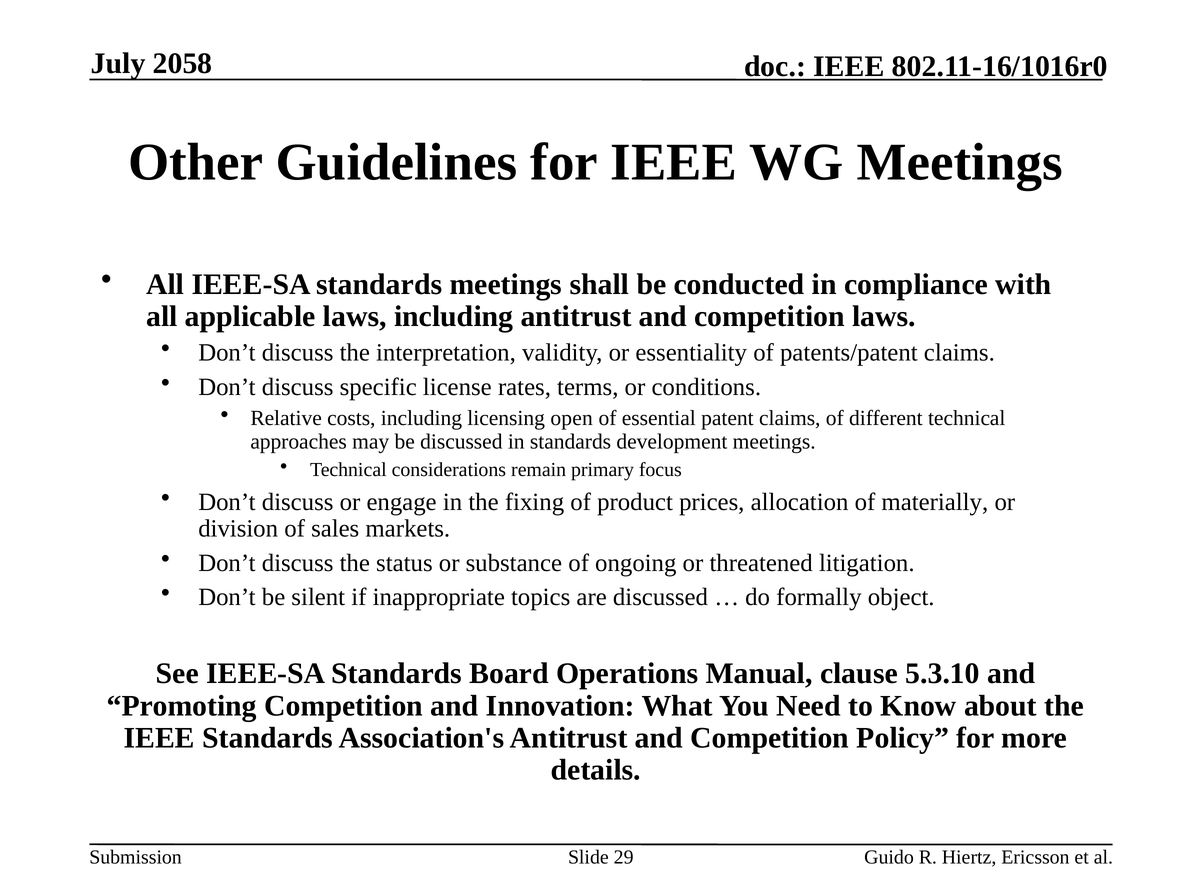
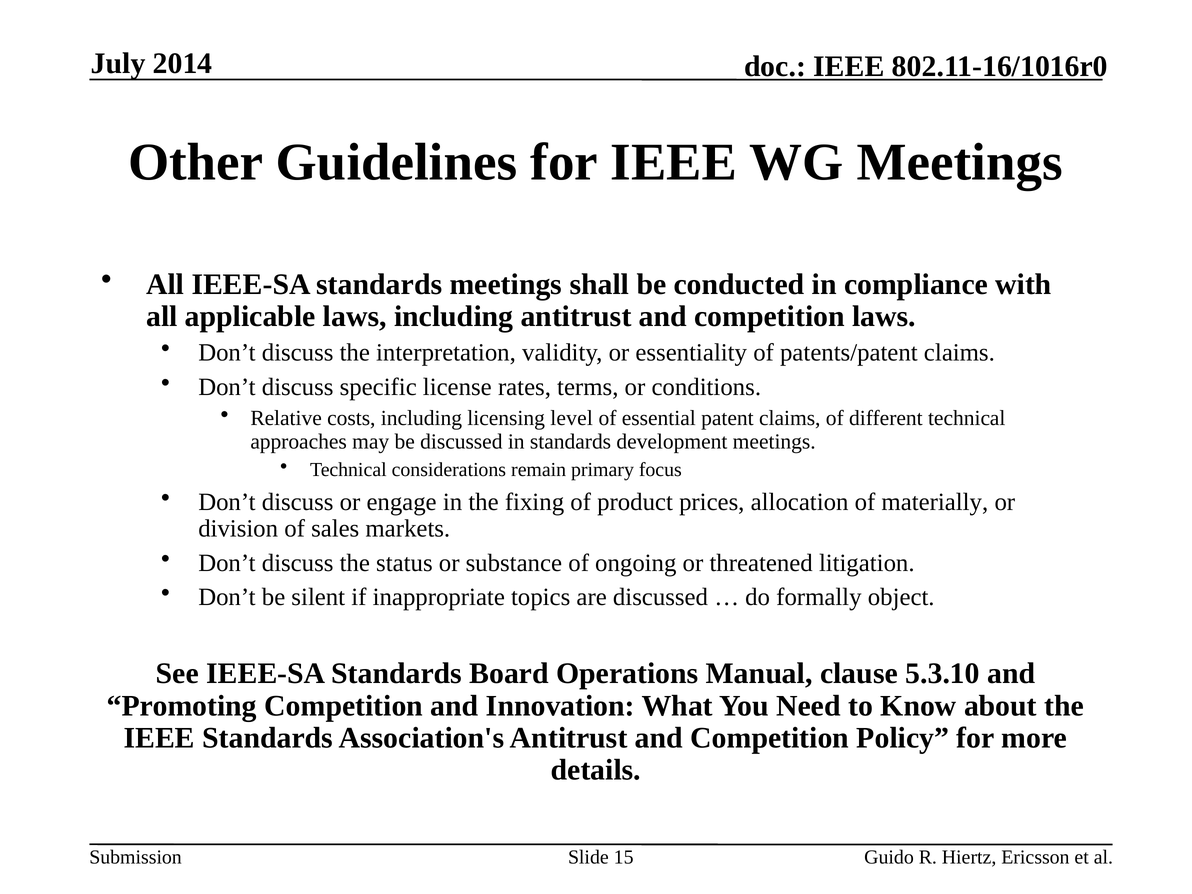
2058: 2058 -> 2014
open: open -> level
29: 29 -> 15
